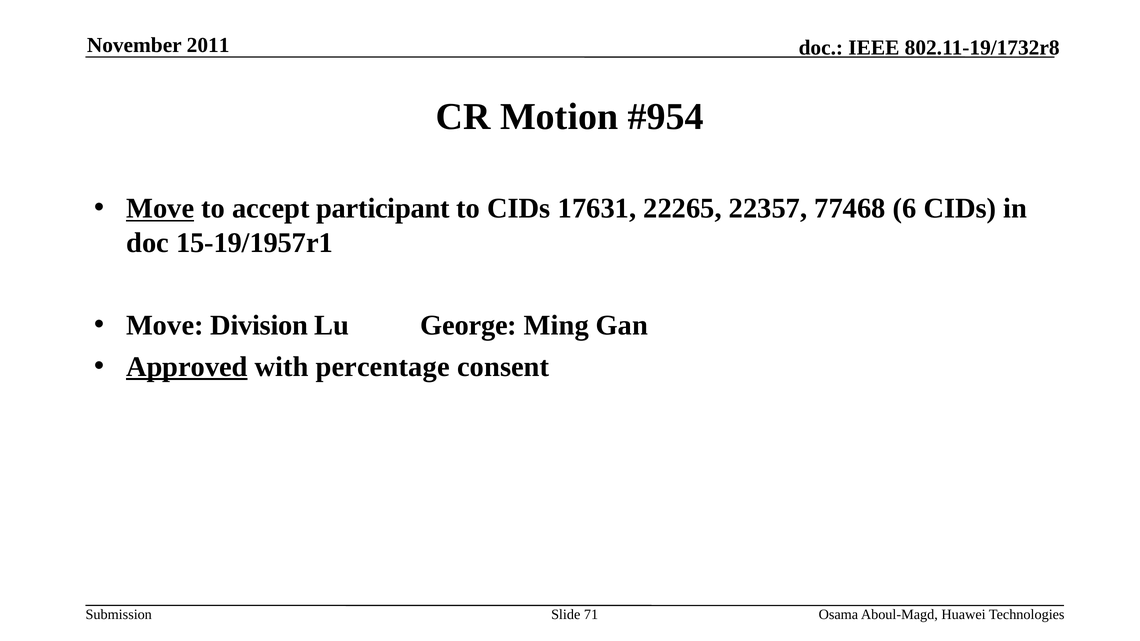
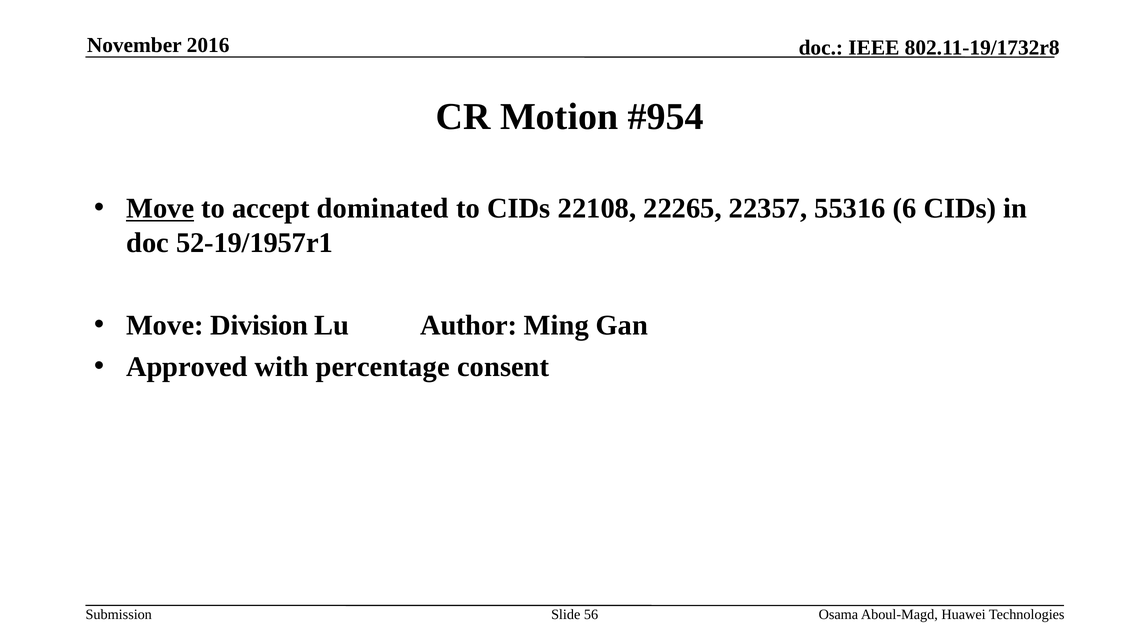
2011: 2011 -> 2016
participant: participant -> dominated
17631: 17631 -> 22108
77468: 77468 -> 55316
15-19/1957r1: 15-19/1957r1 -> 52-19/1957r1
George: George -> Author
Approved underline: present -> none
71: 71 -> 56
